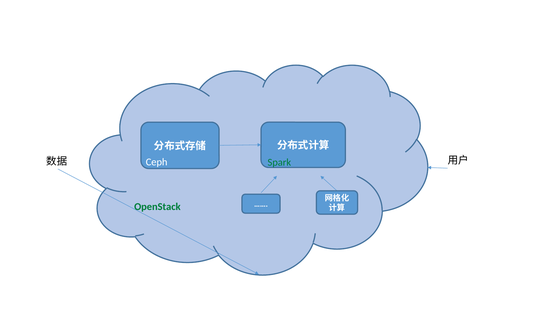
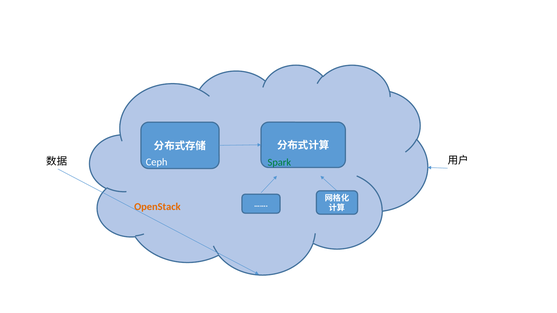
OpenStack colour: green -> orange
